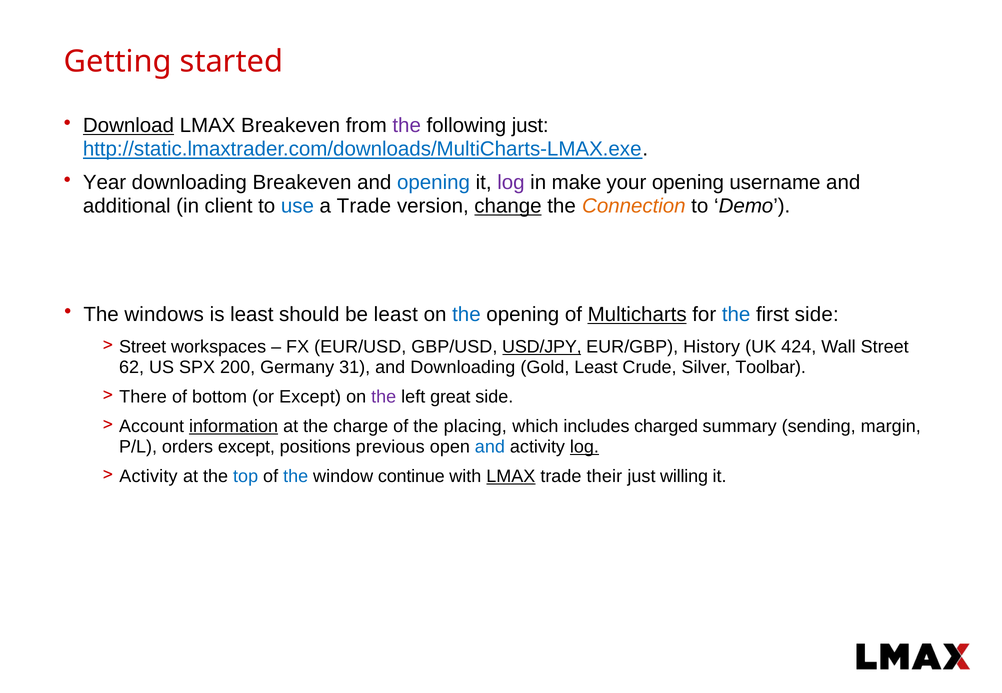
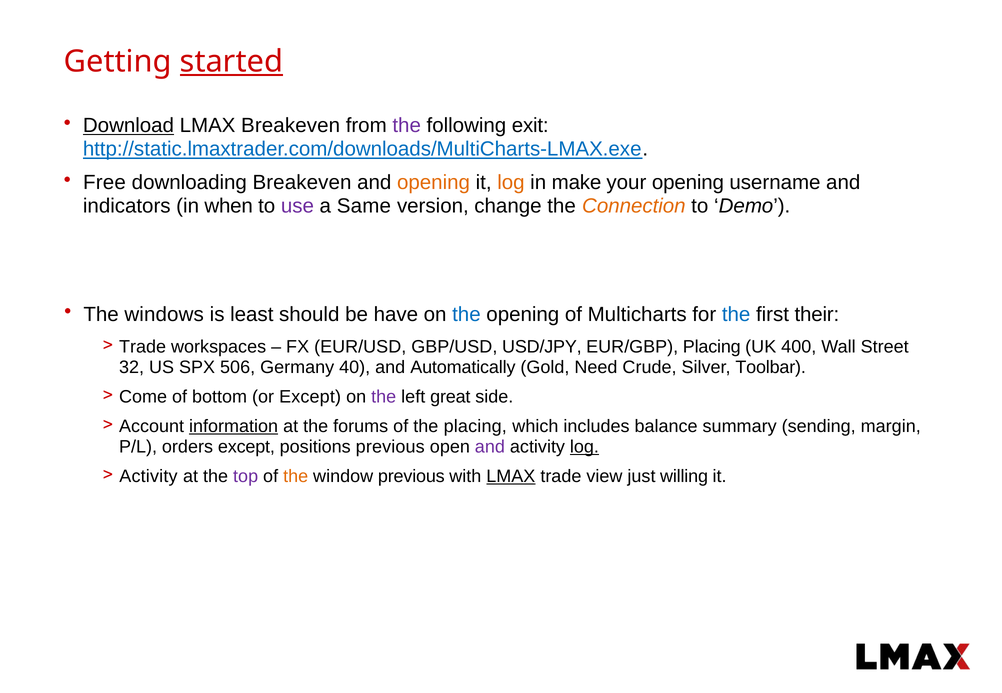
started underline: none -> present
following just: just -> exit
Year: Year -> Free
opening at (434, 183) colour: blue -> orange
log at (511, 183) colour: purple -> orange
additional: additional -> indicators
client: client -> when
use colour: blue -> purple
a Trade: Trade -> Same
change underline: present -> none
be least: least -> have
Multicharts underline: present -> none
first side: side -> their
Street at (143, 347): Street -> Trade
USD/JPY underline: present -> none
EUR/GBP History: History -> Placing
424: 424 -> 400
62: 62 -> 32
200: 200 -> 506
31: 31 -> 40
and Downloading: Downloading -> Automatically
Gold Least: Least -> Need
There: There -> Come
charge: charge -> forums
charged: charged -> balance
and at (490, 447) colour: blue -> purple
top colour: blue -> purple
the at (296, 477) colour: blue -> orange
window continue: continue -> previous
their: their -> view
